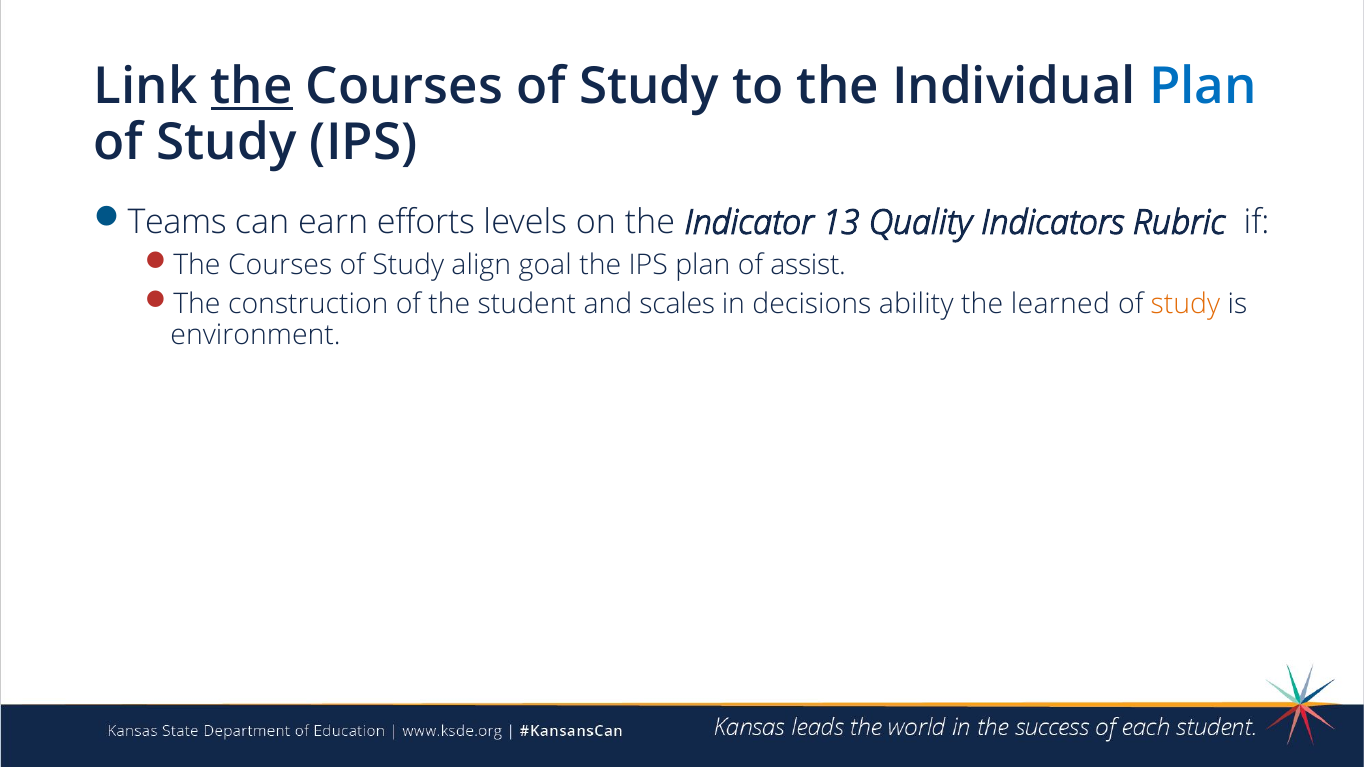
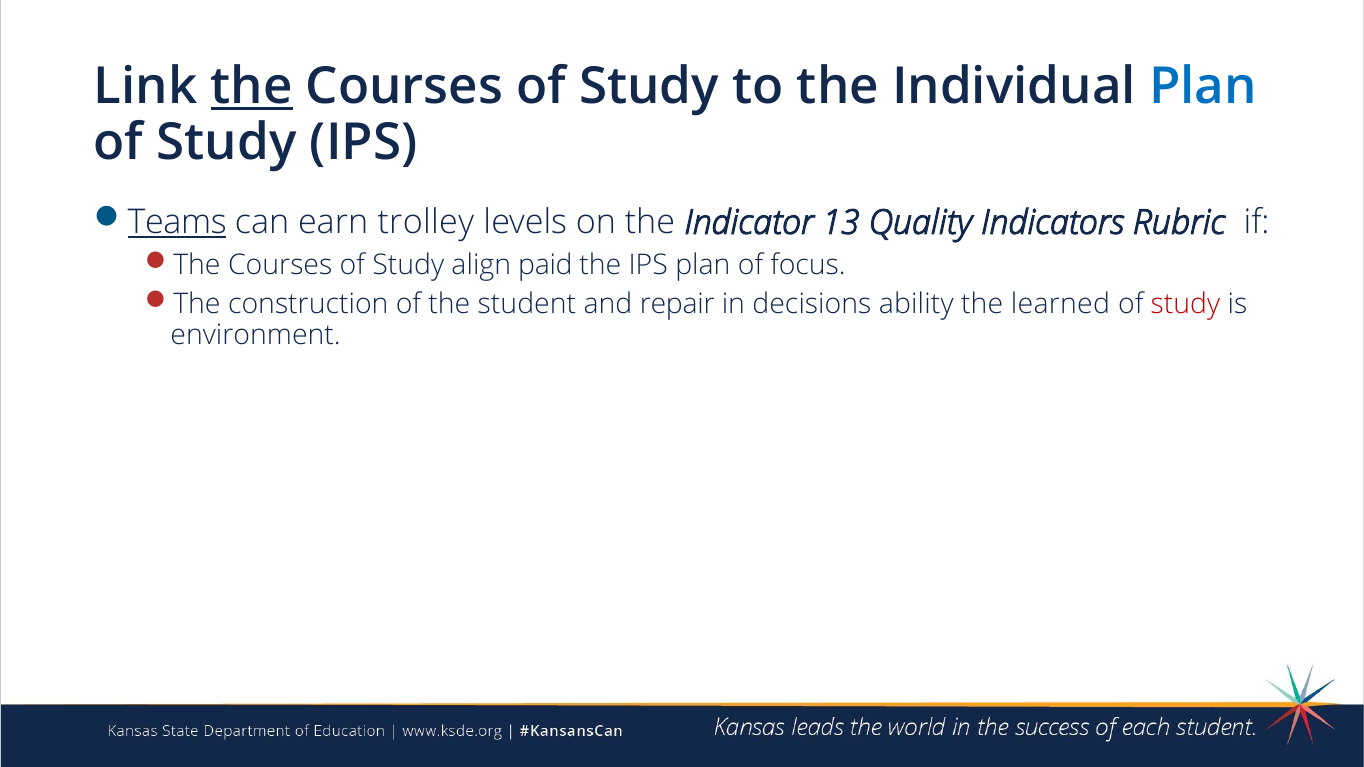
Teams underline: none -> present
efforts: efforts -> trolley
goal: goal -> paid
assist: assist -> focus
scales: scales -> repair
study at (1185, 304) colour: orange -> red
